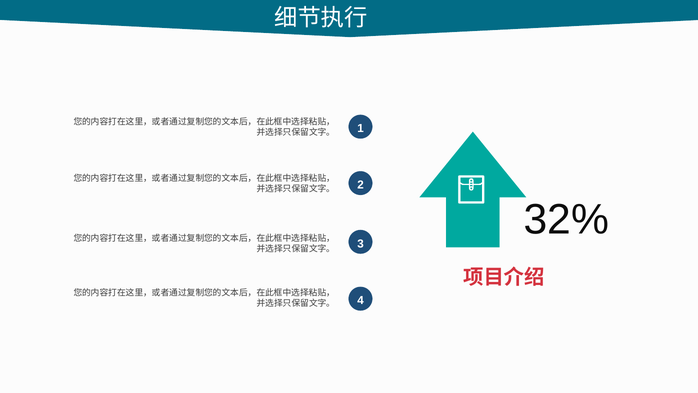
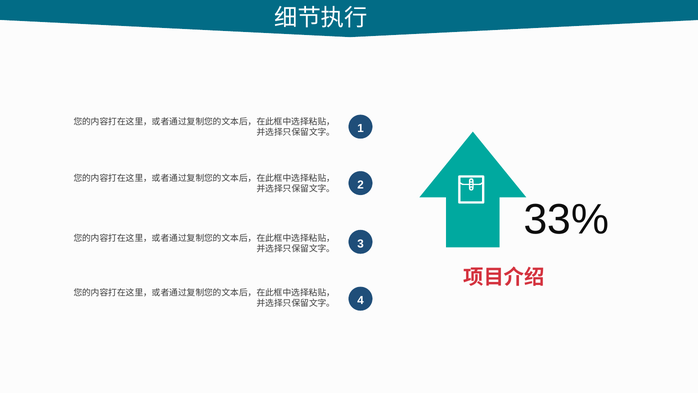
32%: 32% -> 33%
